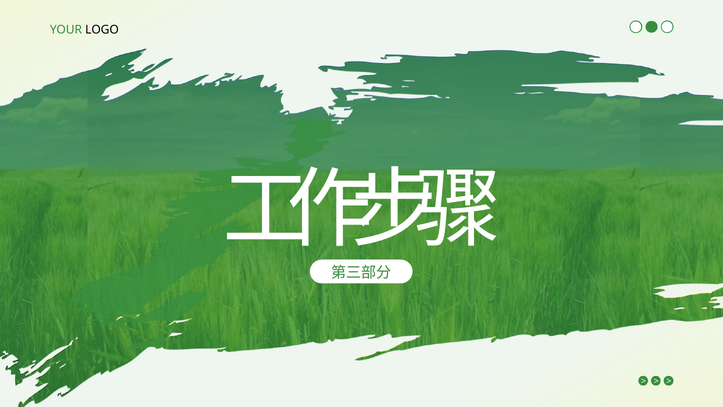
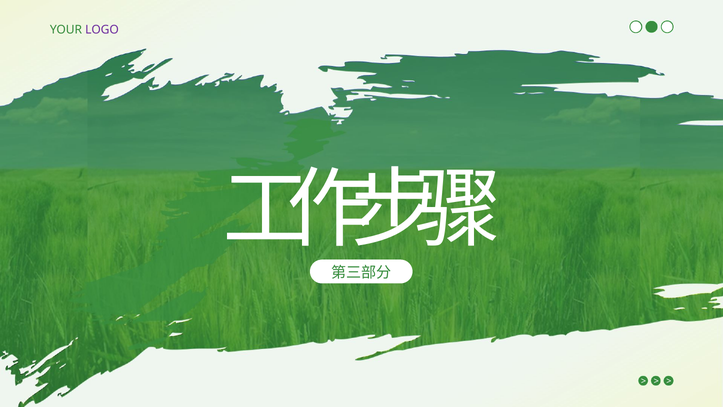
LOGO colour: black -> purple
